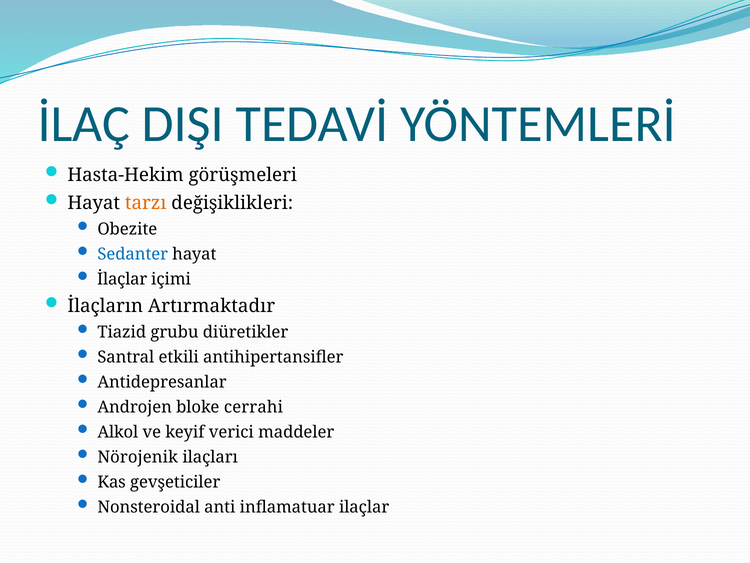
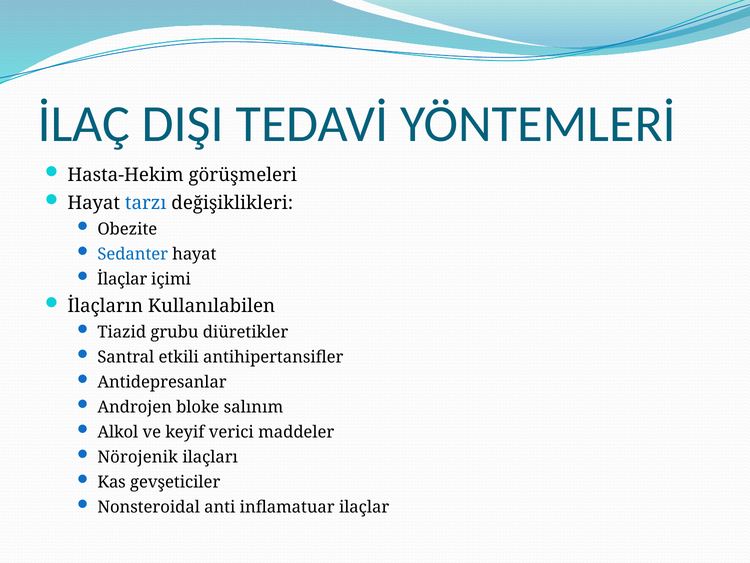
tarzı colour: orange -> blue
Artırmaktadır: Artırmaktadır -> Kullanılabilen
cerrahi: cerrahi -> salınım
